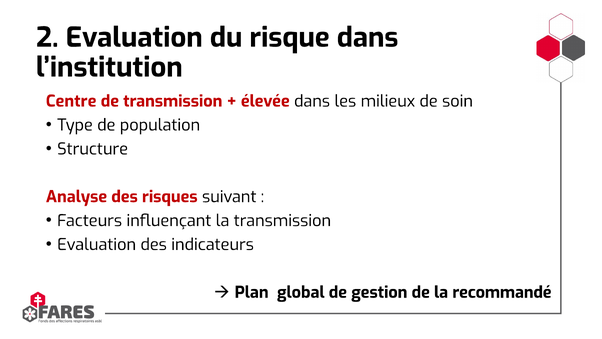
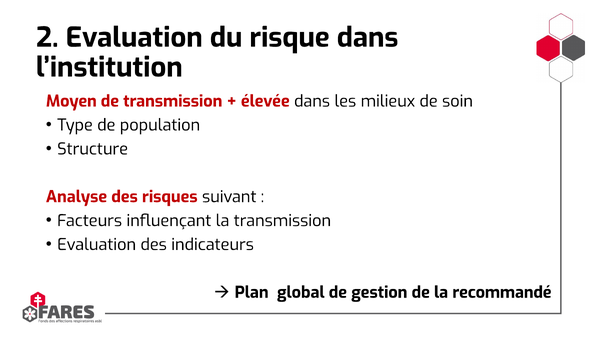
Centre: Centre -> Moyen
